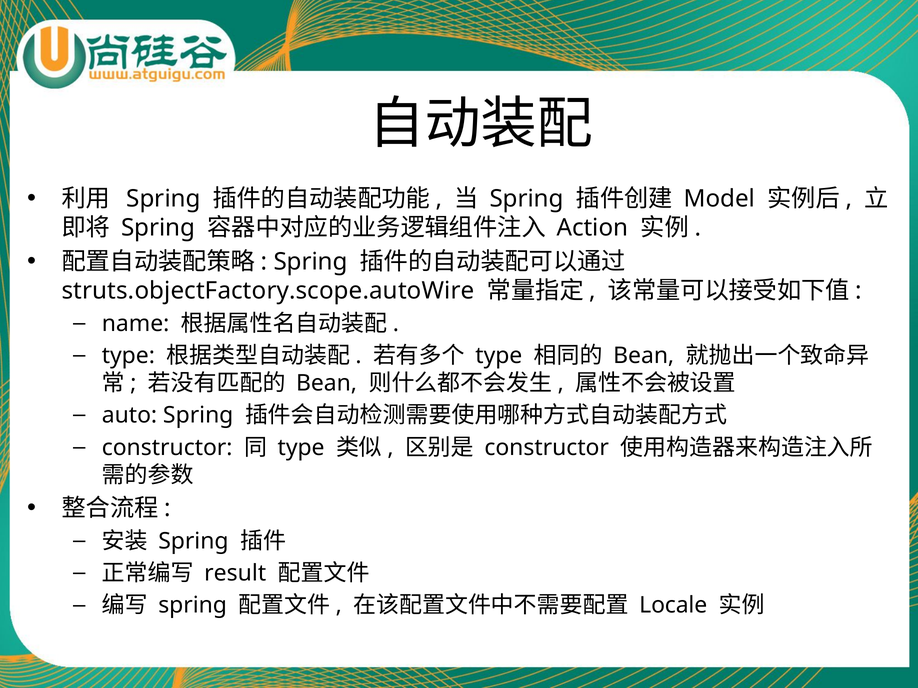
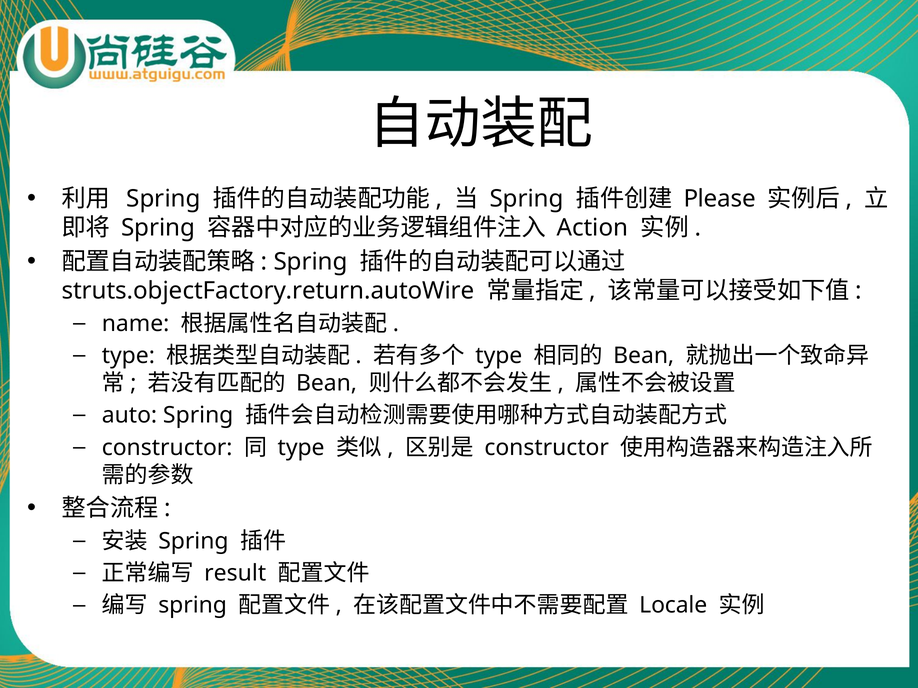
Model: Model -> Please
struts.objectFactory.scope.autoWire: struts.objectFactory.scope.autoWire -> struts.objectFactory.return.autoWire
